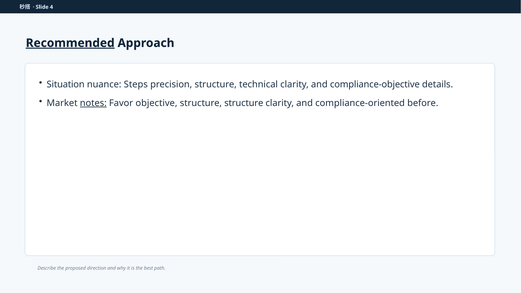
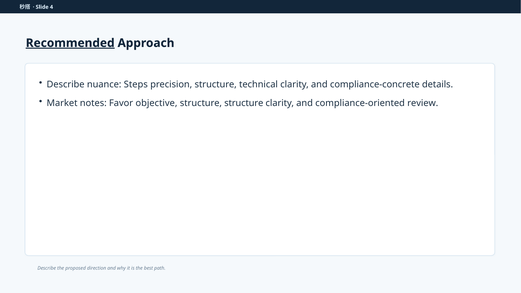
Situation at (66, 84): Situation -> Describe
compliance-objective: compliance-objective -> compliance-concrete
notes underline: present -> none
before: before -> review
